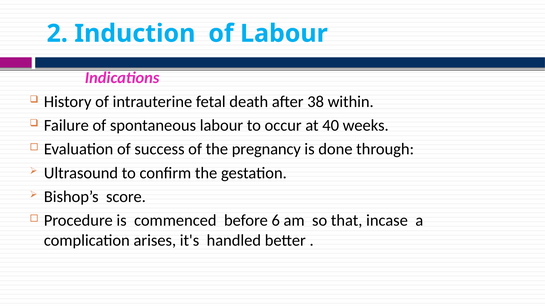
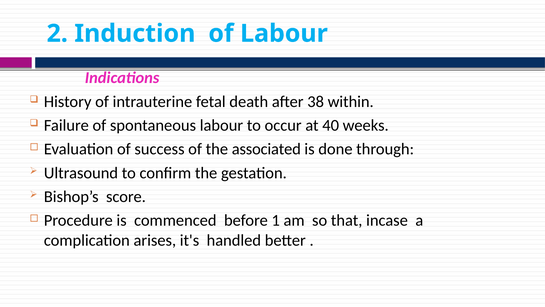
pregnancy: pregnancy -> associated
6: 6 -> 1
